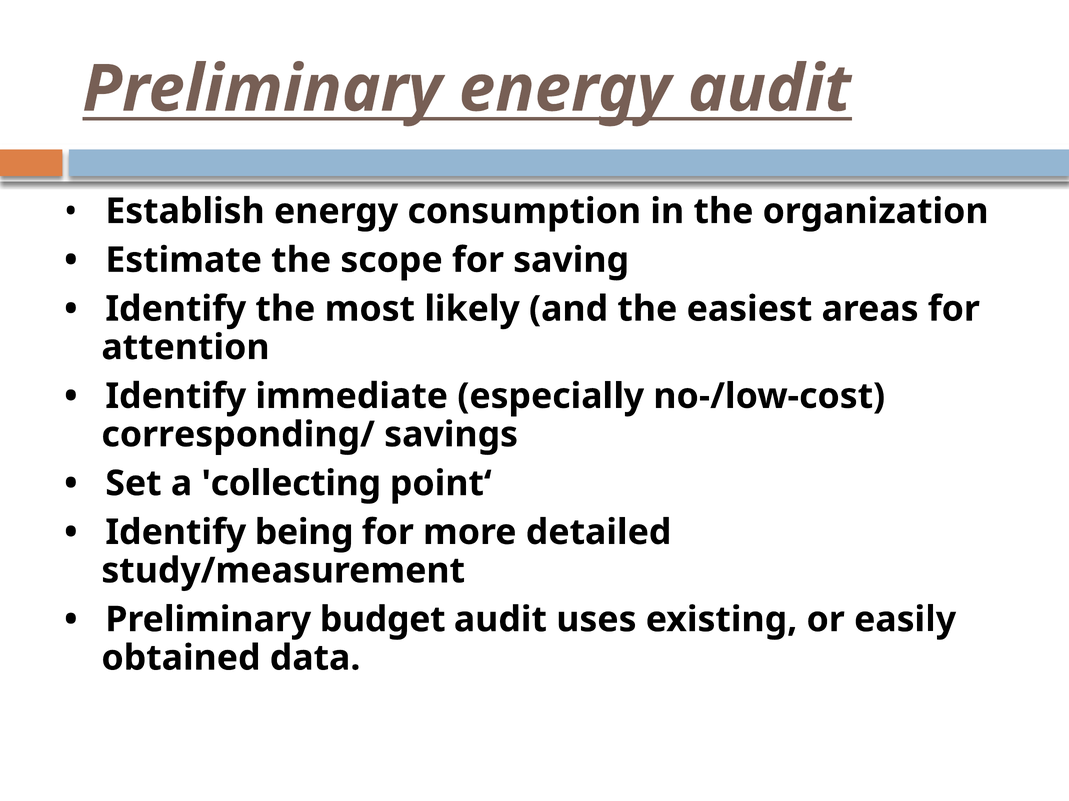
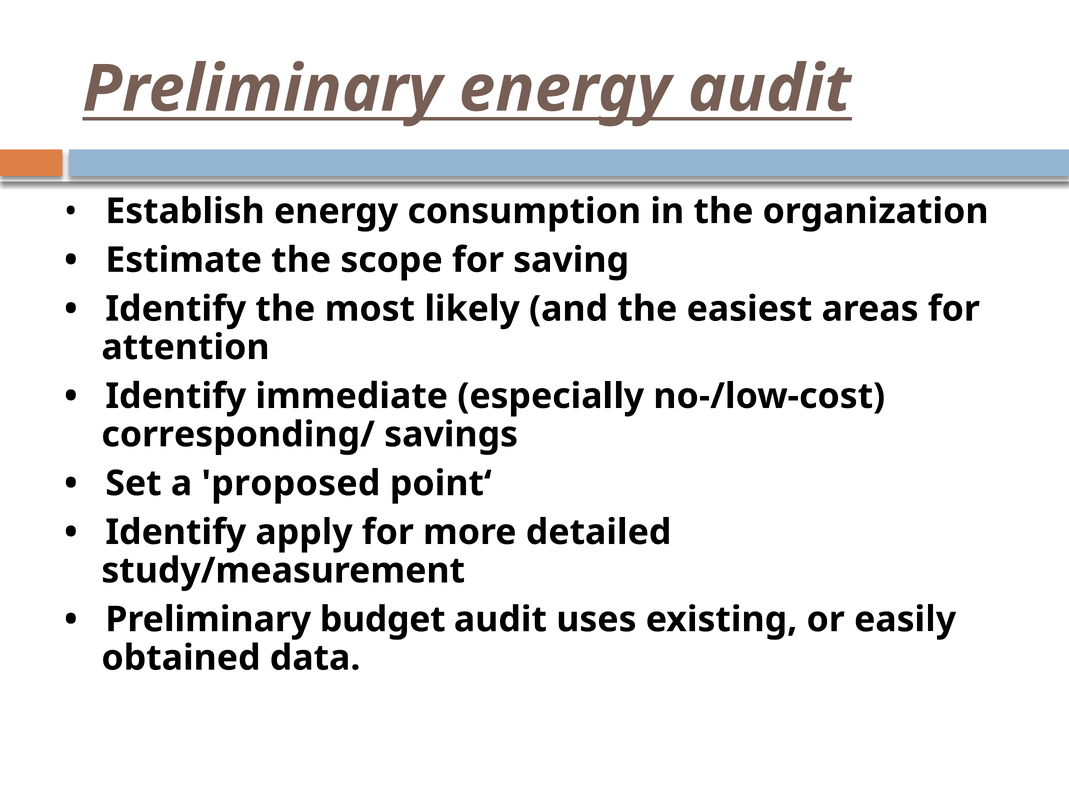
collecting: collecting -> proposed
being: being -> apply
